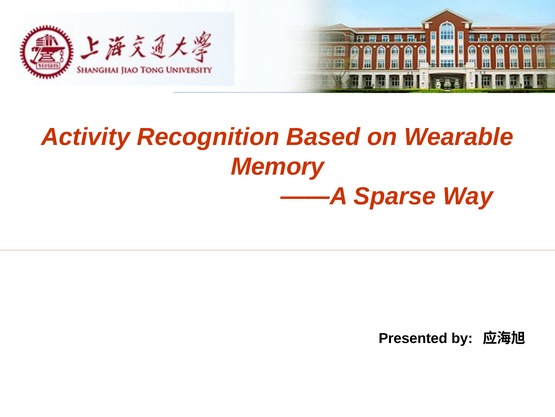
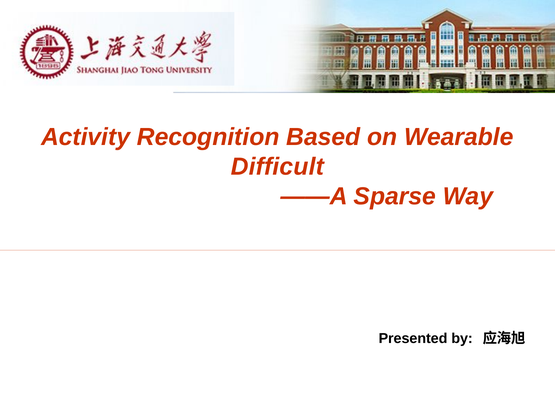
Memory: Memory -> Difficult
